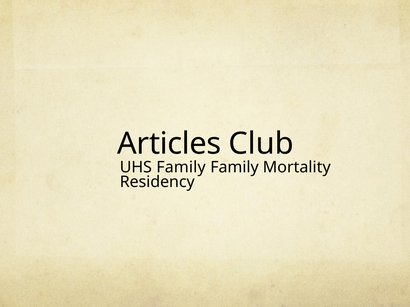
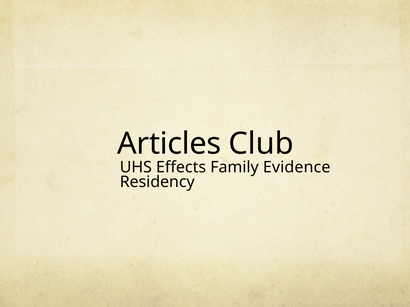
UHS Family: Family -> Effects
Mortality: Mortality -> Evidence
